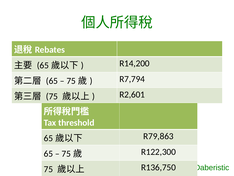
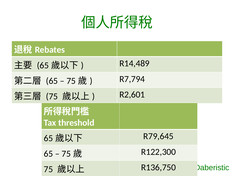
R14,200: R14,200 -> R14,489
R79,863: R79,863 -> R79,645
